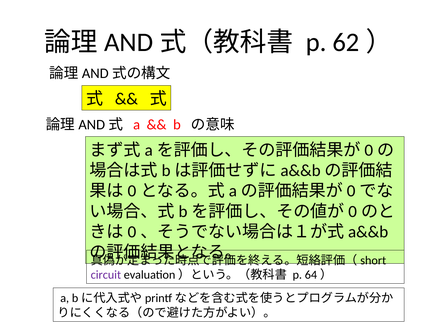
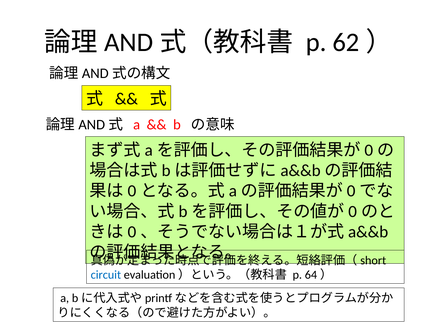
circuit colour: purple -> blue
